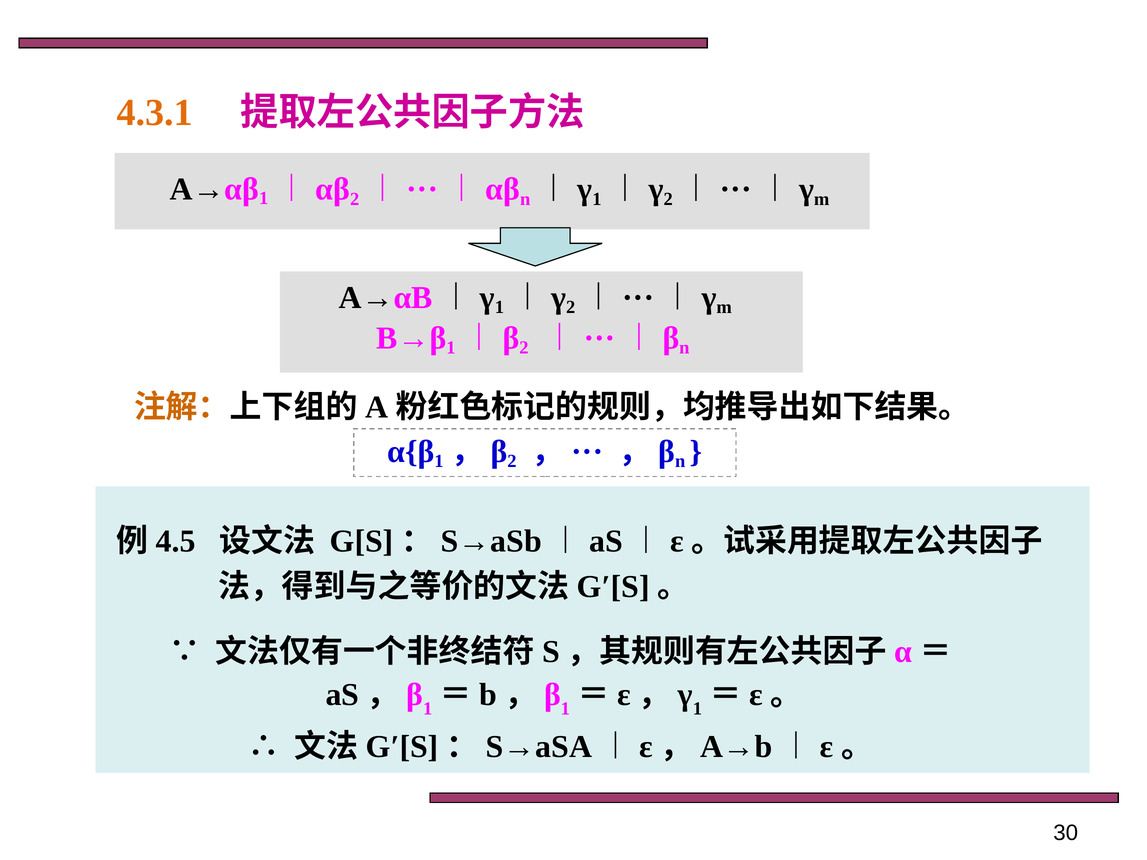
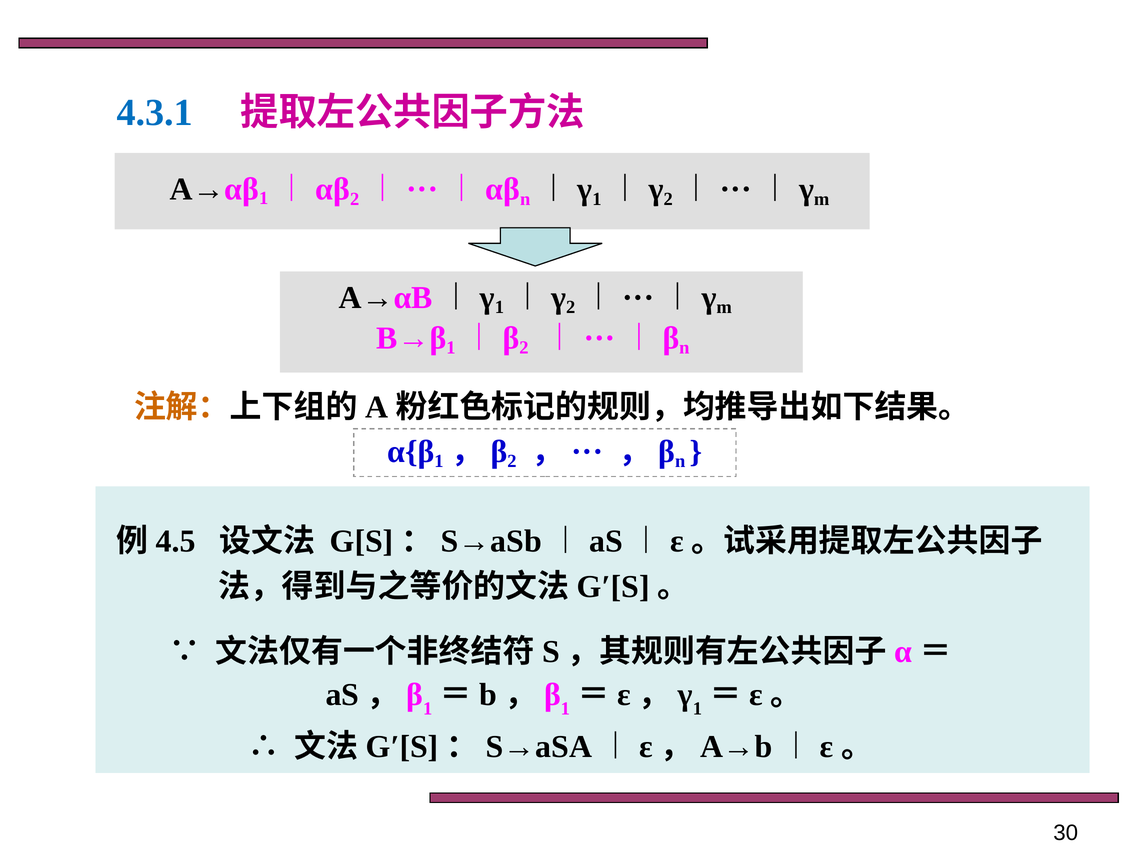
4.3.1 colour: orange -> blue
